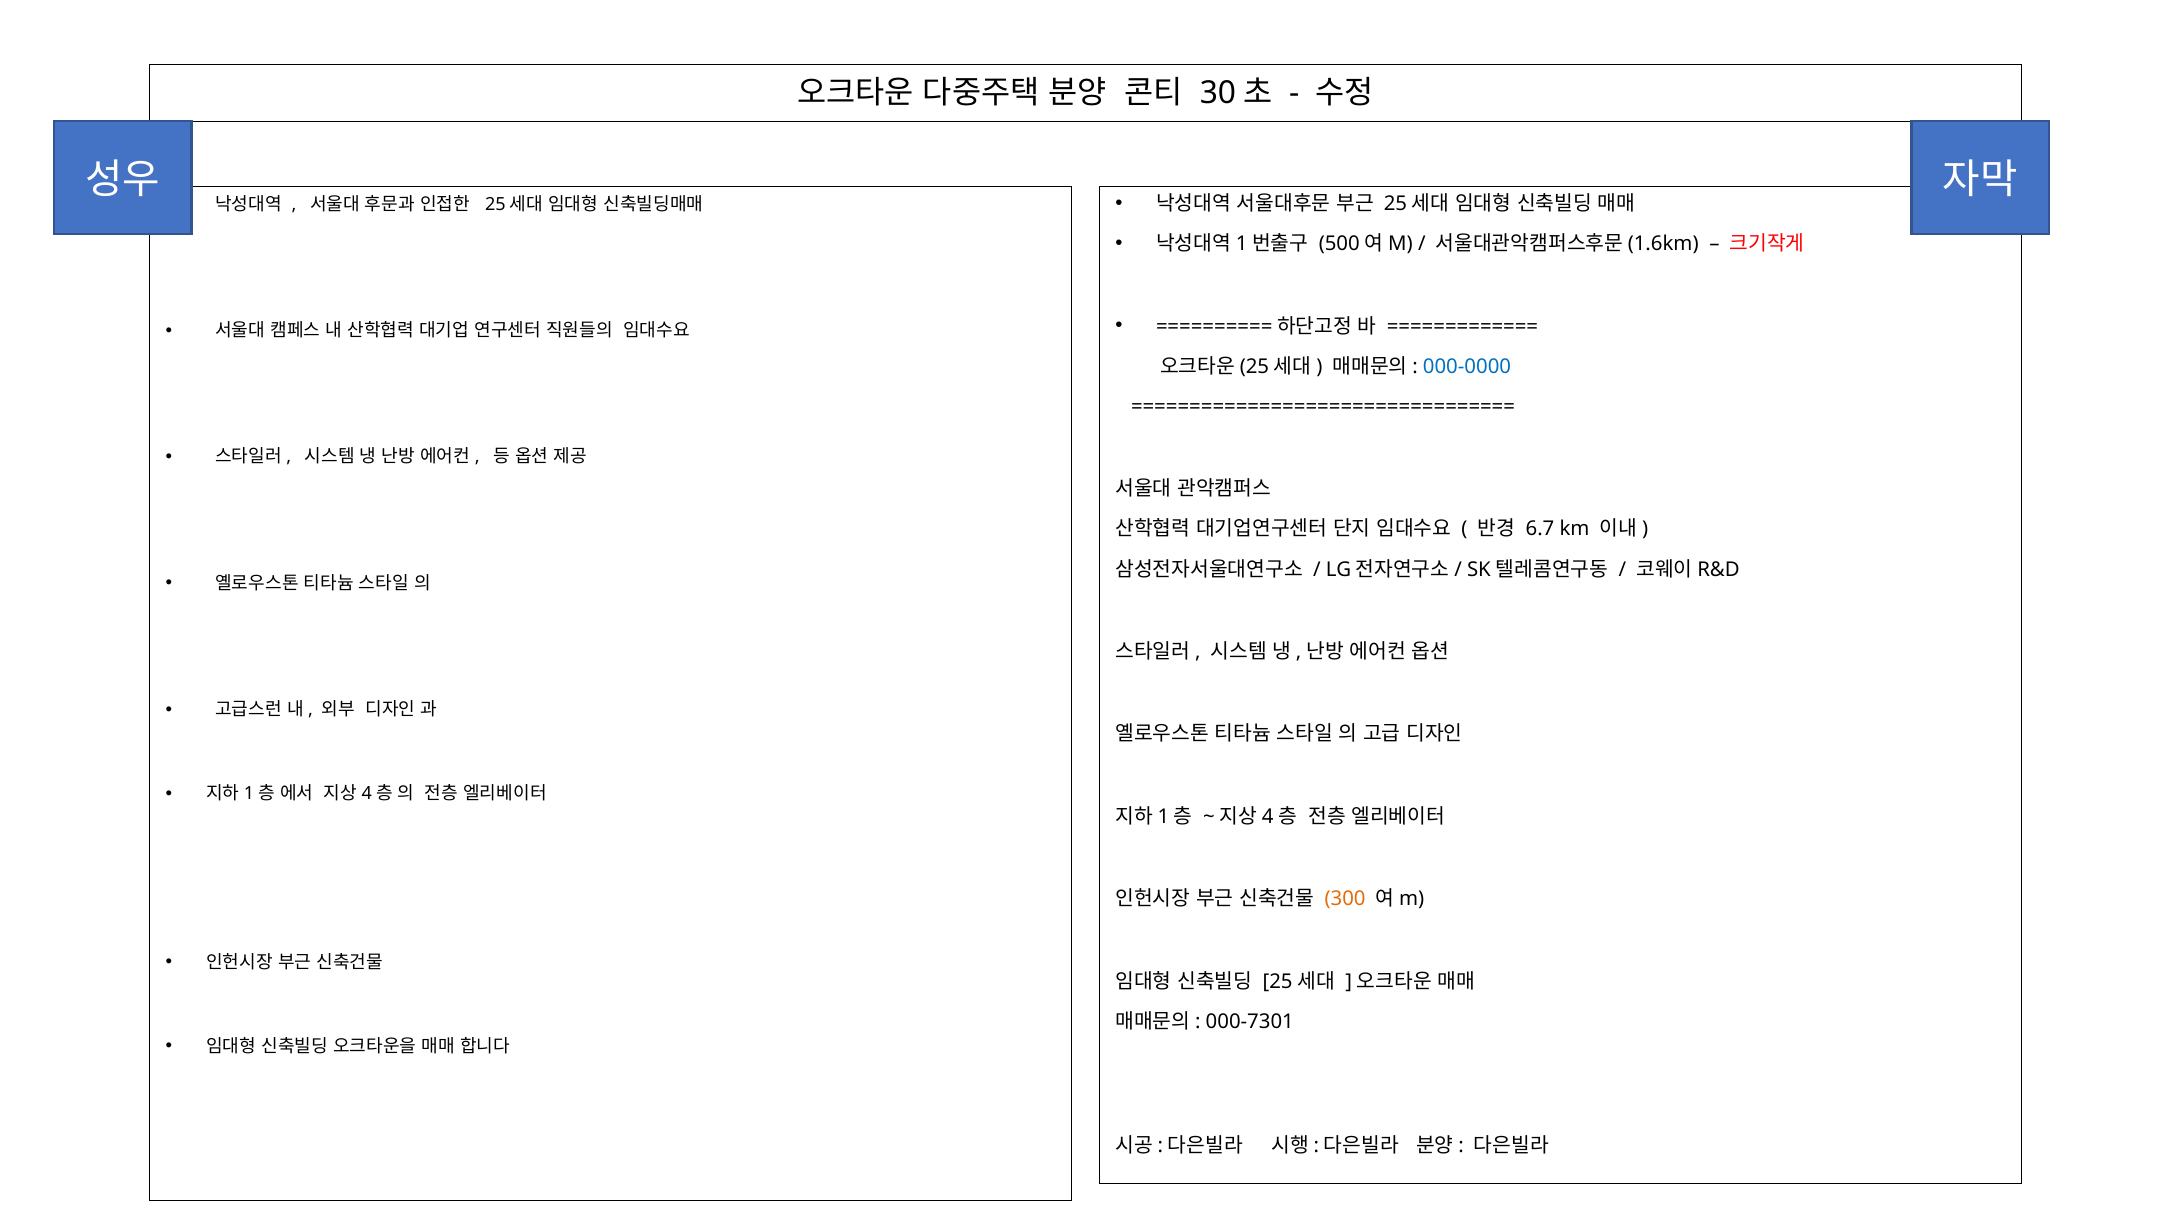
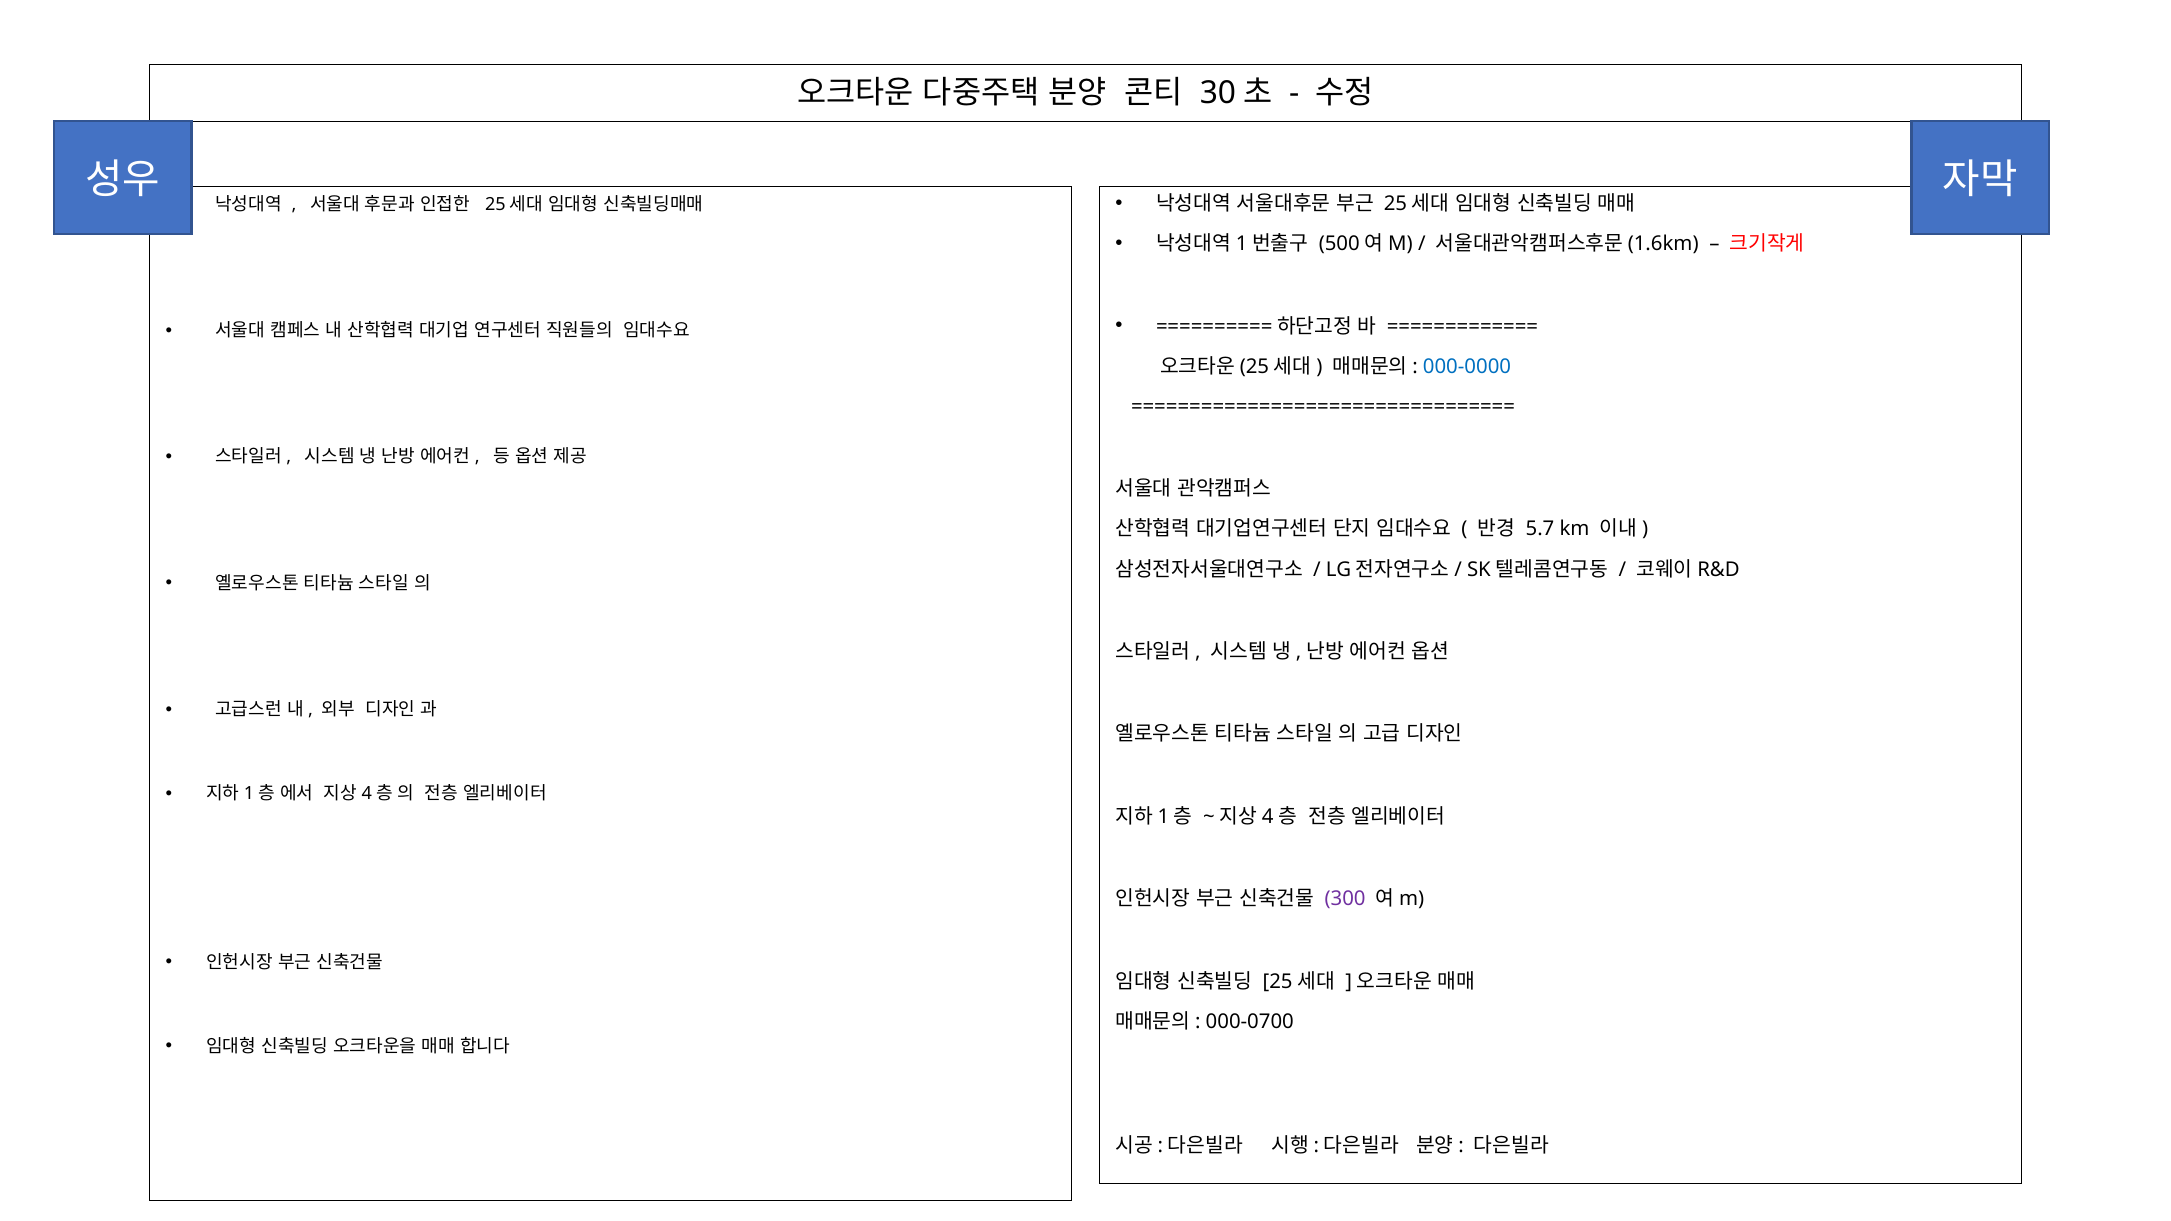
6.7: 6.7 -> 5.7
300 colour: orange -> purple
000-7301: 000-7301 -> 000-0700
